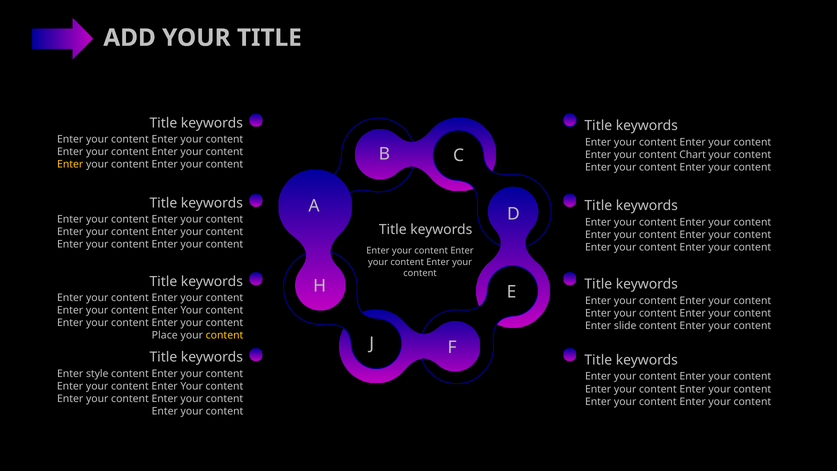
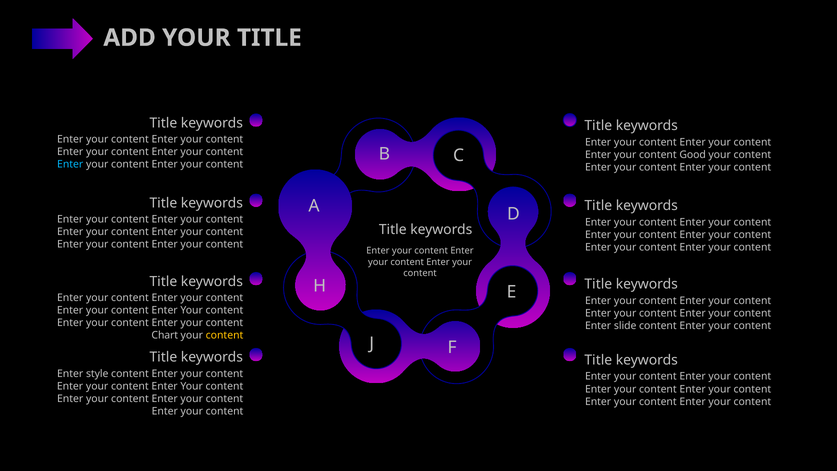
Chart: Chart -> Good
Enter at (70, 164) colour: yellow -> light blue
Place: Place -> Chart
